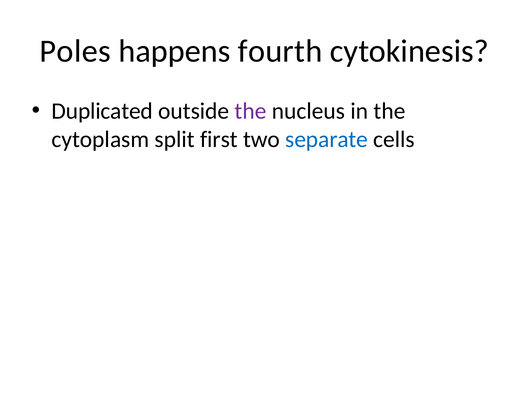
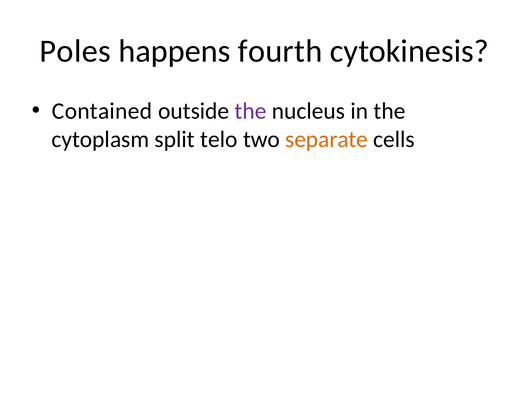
Duplicated: Duplicated -> Contained
first: first -> telo
separate colour: blue -> orange
